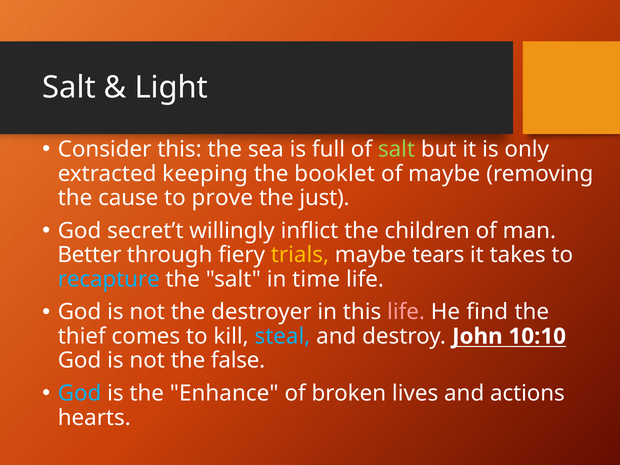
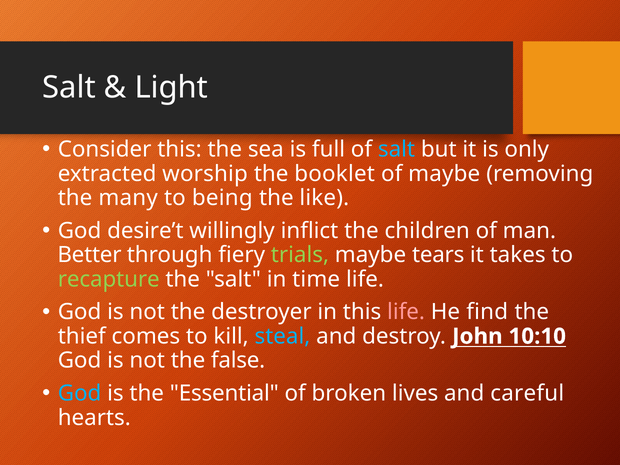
salt at (396, 149) colour: light green -> light blue
keeping: keeping -> worship
cause: cause -> many
prove: prove -> being
just: just -> like
secret’t: secret’t -> desire’t
trials colour: yellow -> light green
recapture colour: light blue -> light green
Enhance: Enhance -> Essential
actions: actions -> careful
